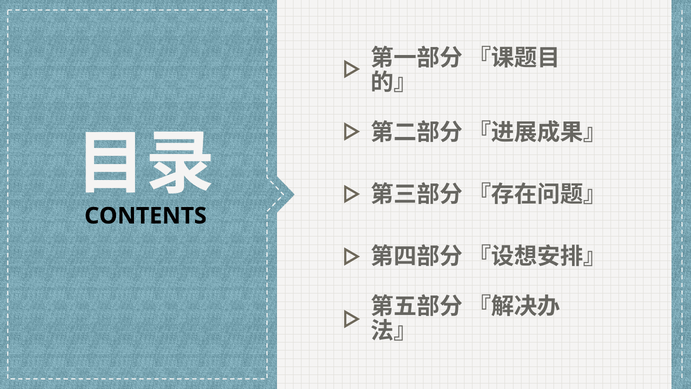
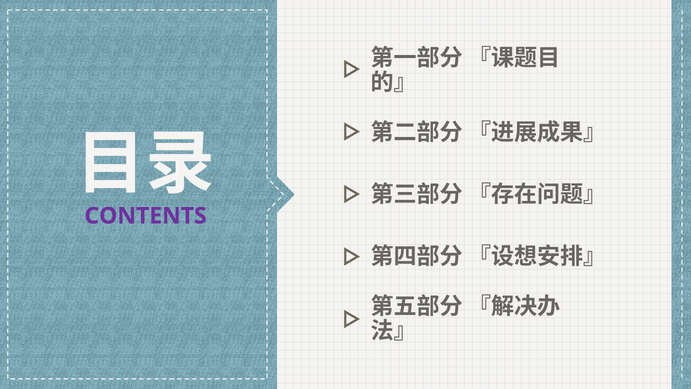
CONTENTS colour: black -> purple
